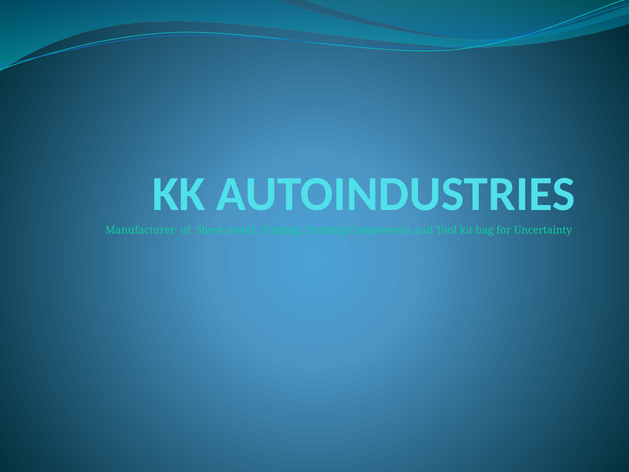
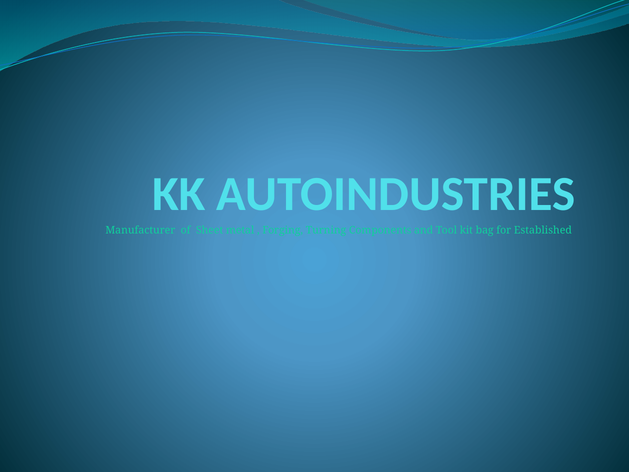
Uncertainty: Uncertainty -> Established
